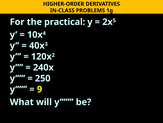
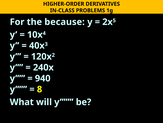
practical: practical -> because
250: 250 -> 940
9: 9 -> 8
